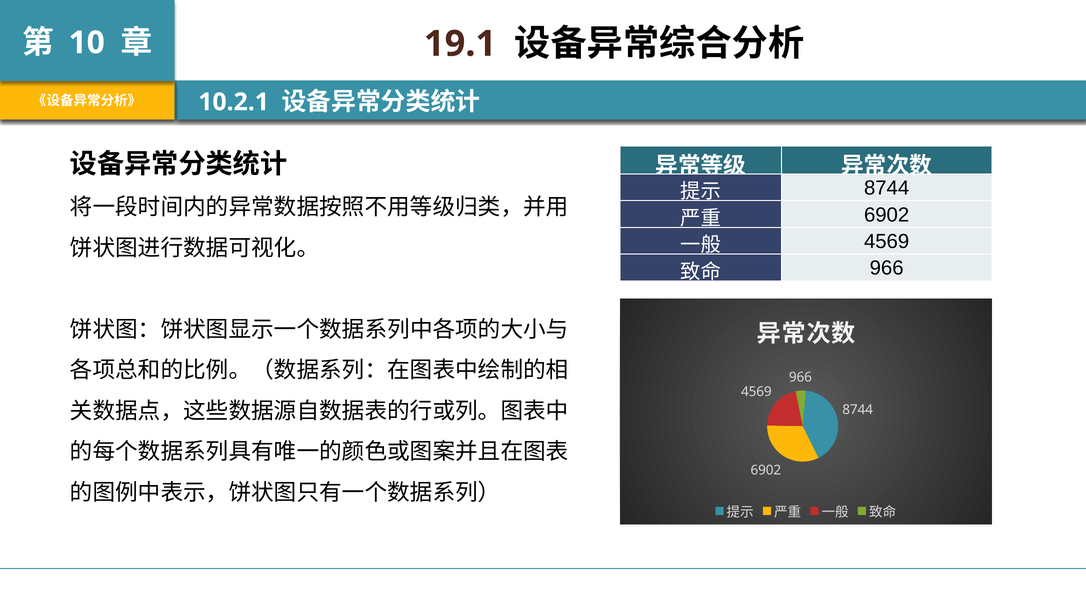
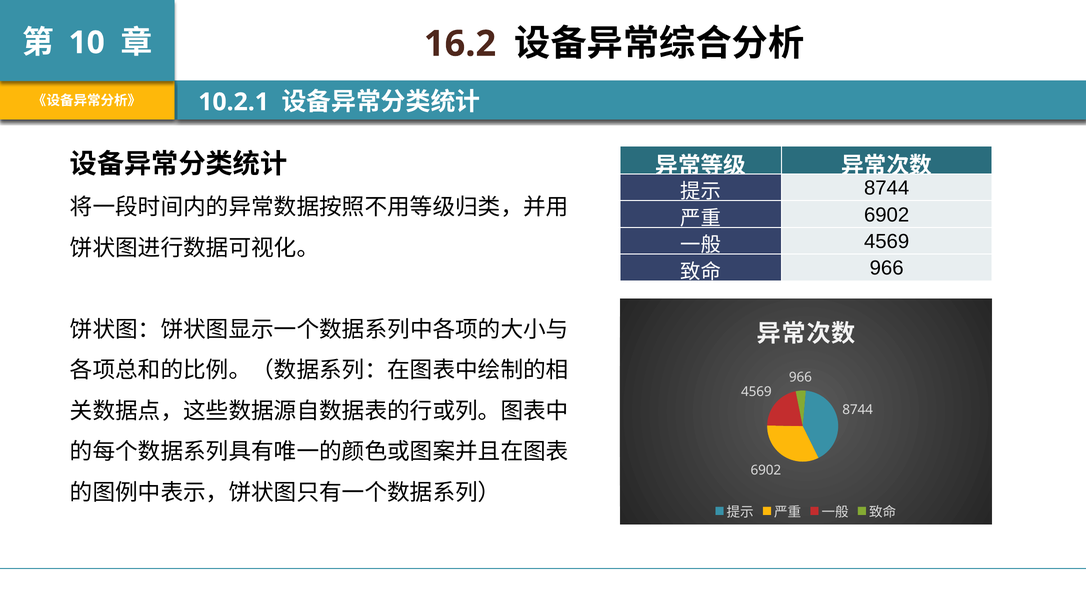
19.1: 19.1 -> 16.2
